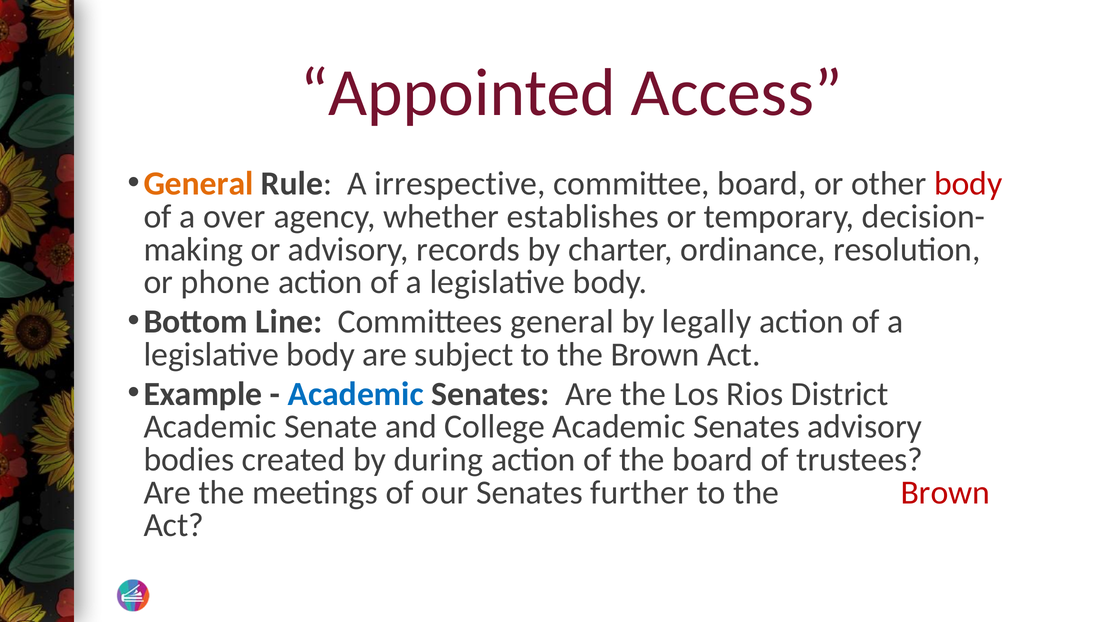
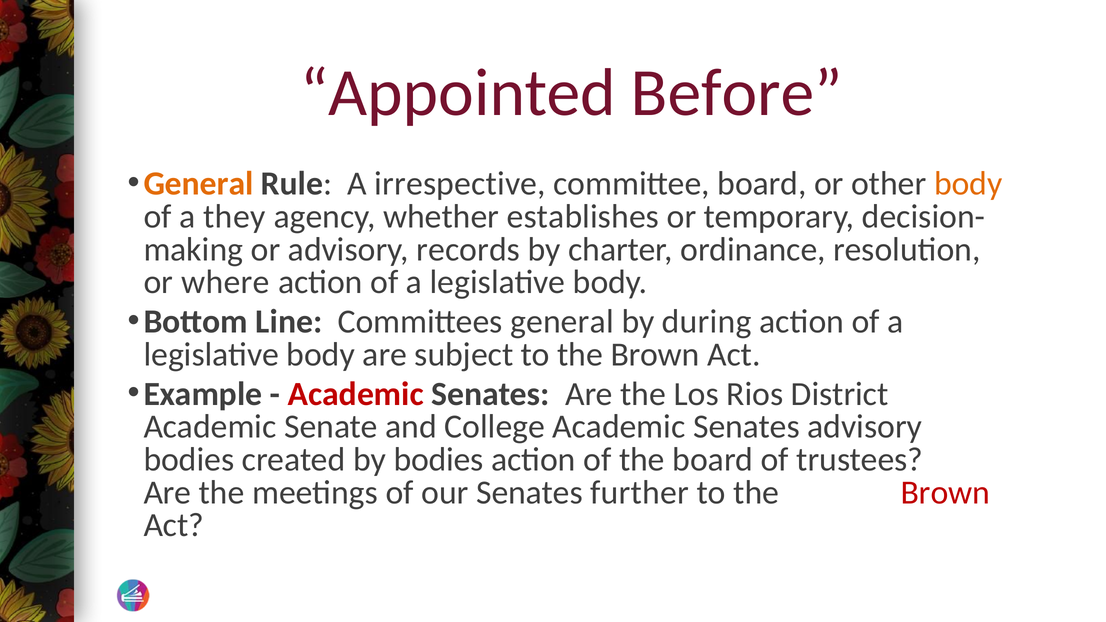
Access: Access -> Before
body at (968, 184) colour: red -> orange
over: over -> they
phone: phone -> where
legally: legally -> during
Academic at (356, 394) colour: blue -> red
by during: during -> bodies
